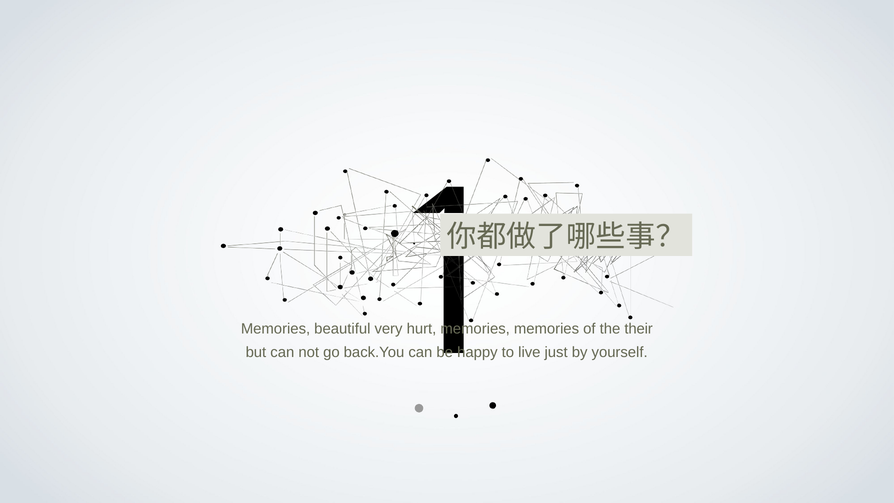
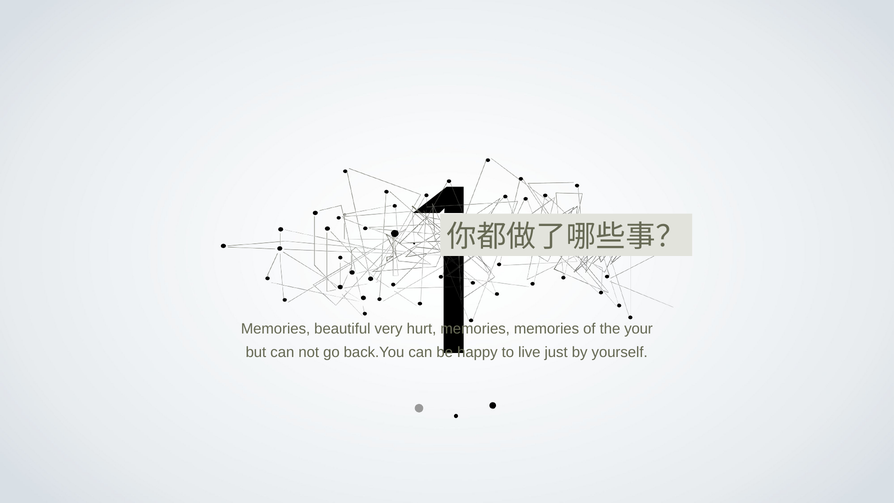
their: their -> your
